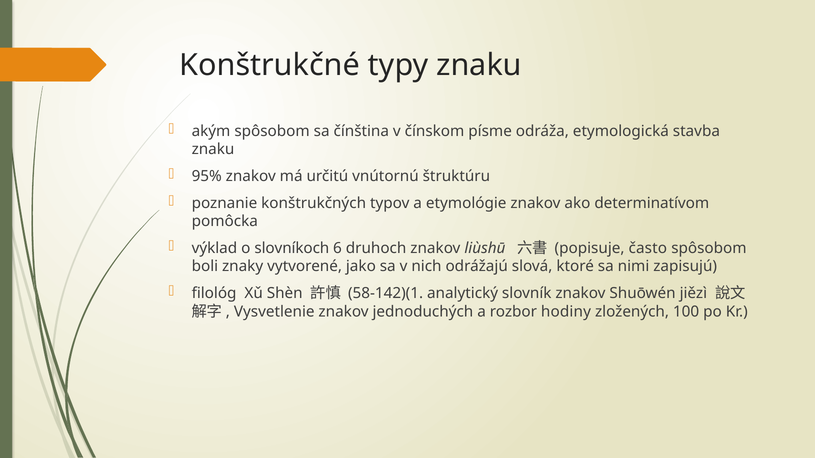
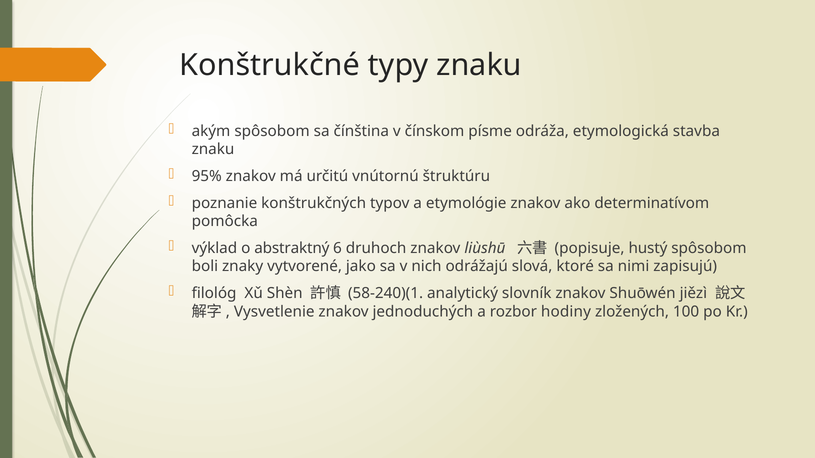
slovníkoch: slovníkoch -> abstraktný
často: často -> hustý
58-142)(1: 58-142)(1 -> 58-240)(1
